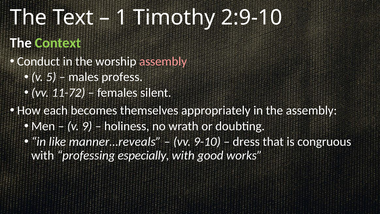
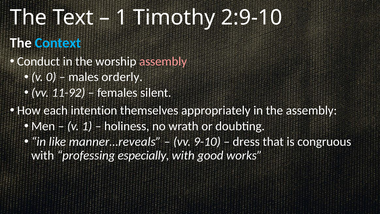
Context colour: light green -> light blue
5: 5 -> 0
profess: profess -> orderly
11-72: 11-72 -> 11-92
becomes: becomes -> intention
v 9: 9 -> 1
